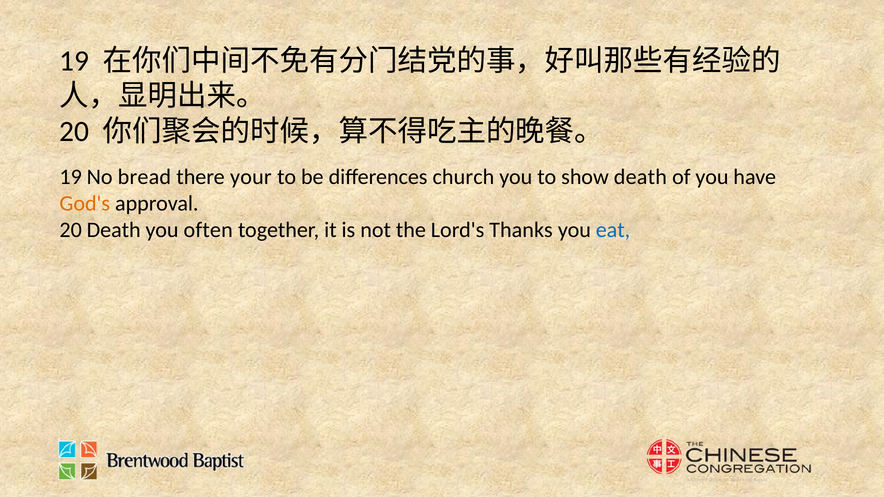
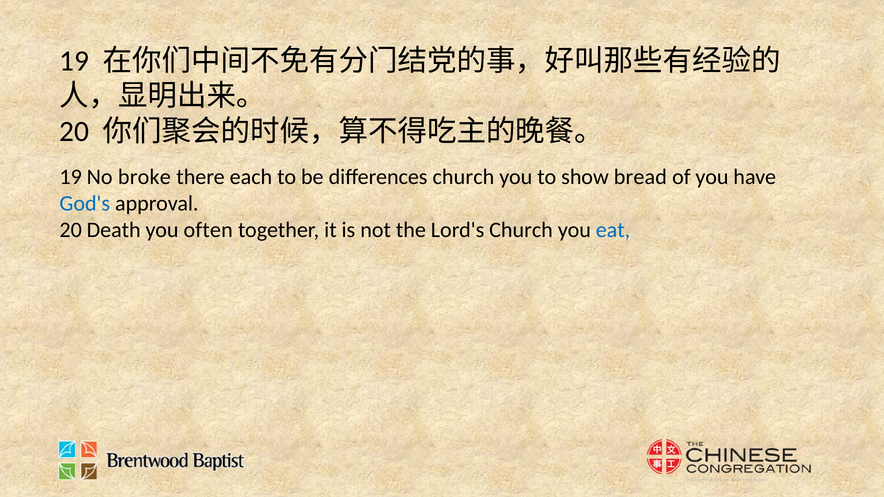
bread: bread -> broke
your: your -> each
show death: death -> bread
God's colour: orange -> blue
Lord's Thanks: Thanks -> Church
